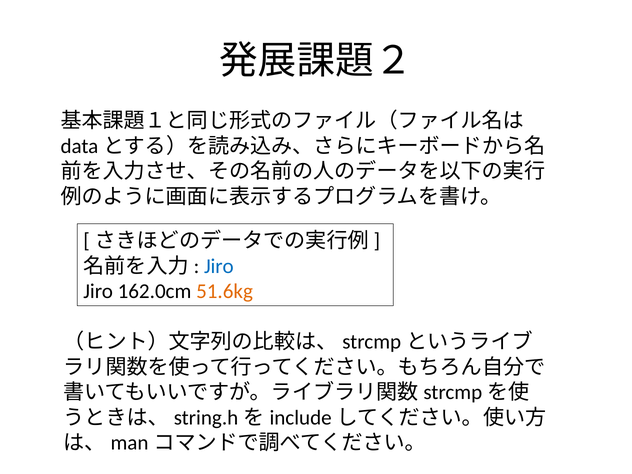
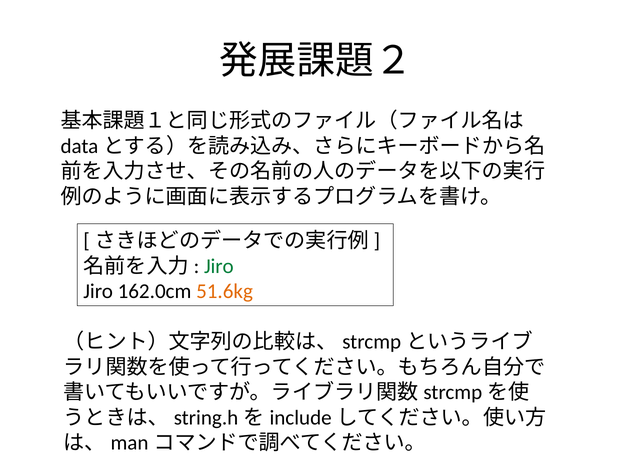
Jiro at (219, 266) colour: blue -> green
